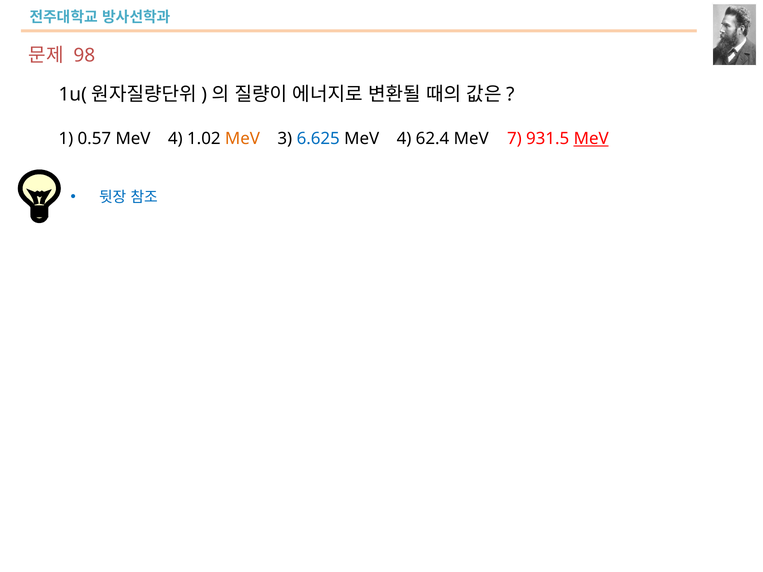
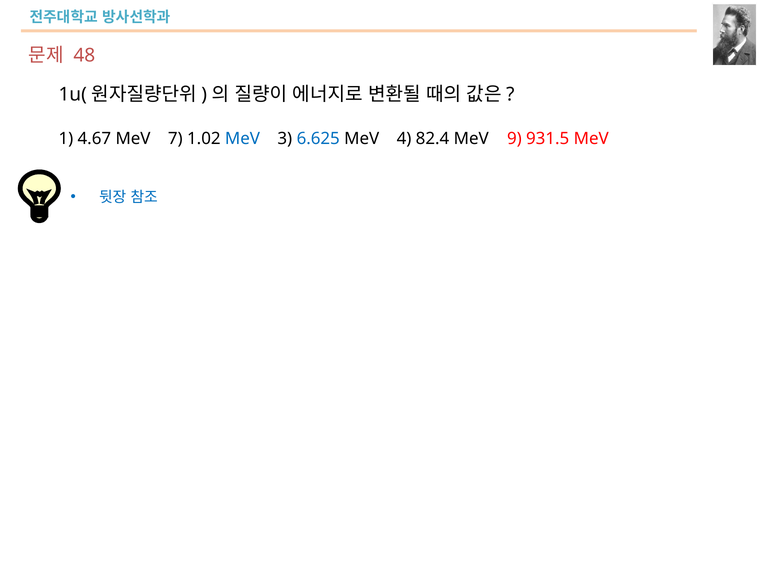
98: 98 -> 48
0.57: 0.57 -> 4.67
4 at (175, 139): 4 -> 7
MeV at (242, 139) colour: orange -> blue
62.4: 62.4 -> 82.4
7: 7 -> 9
MeV at (591, 139) underline: present -> none
